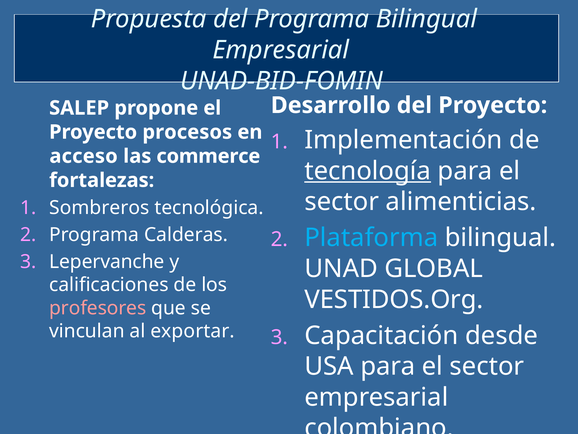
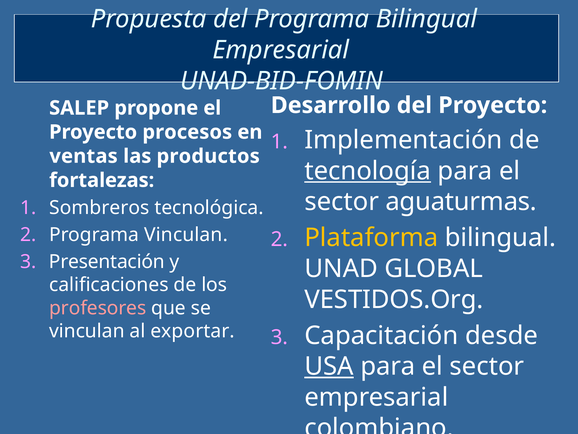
acceso: acceso -> ventas
commerce: commerce -> productos
alimenticias: alimenticias -> aguaturmas
Programa Calderas: Calderas -> Vinculan
Plataforma colour: light blue -> yellow
Lepervanche: Lepervanche -> Presentación
USA underline: none -> present
